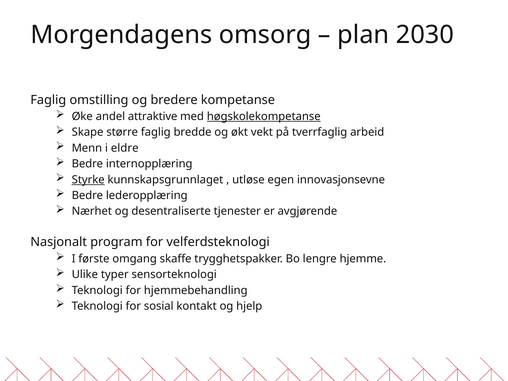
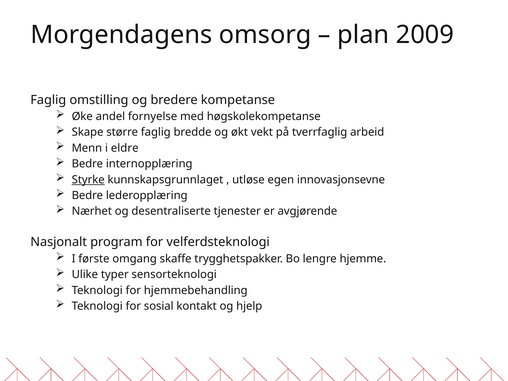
2030: 2030 -> 2009
attraktive: attraktive -> fornyelse
høgskolekompetanse underline: present -> none
